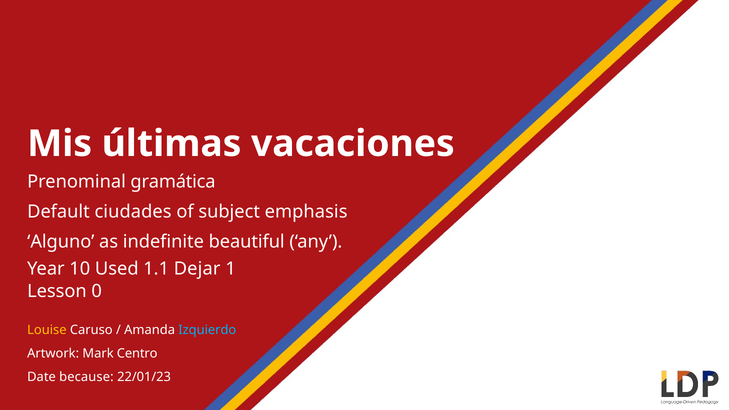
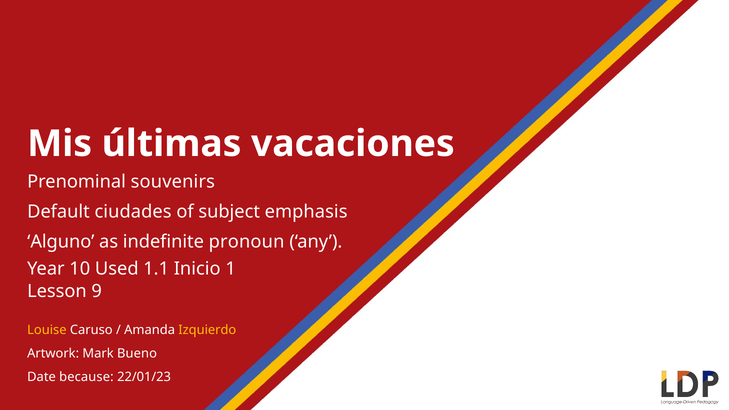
gramática: gramática -> souvenirs
beautiful: beautiful -> pronoun
Dejar: Dejar -> Inicio
0: 0 -> 9
Izquierdo colour: light blue -> yellow
Centro: Centro -> Bueno
